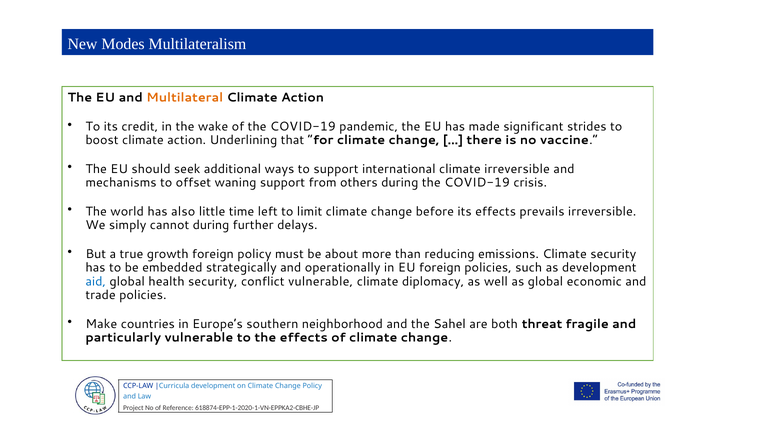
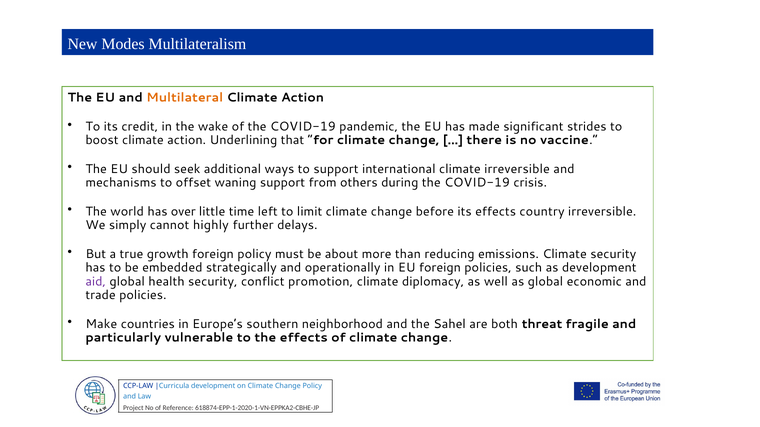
also: also -> over
prevails: prevails -> country
cannot during: during -> highly
aid colour: blue -> purple
conflict vulnerable: vulnerable -> promotion
